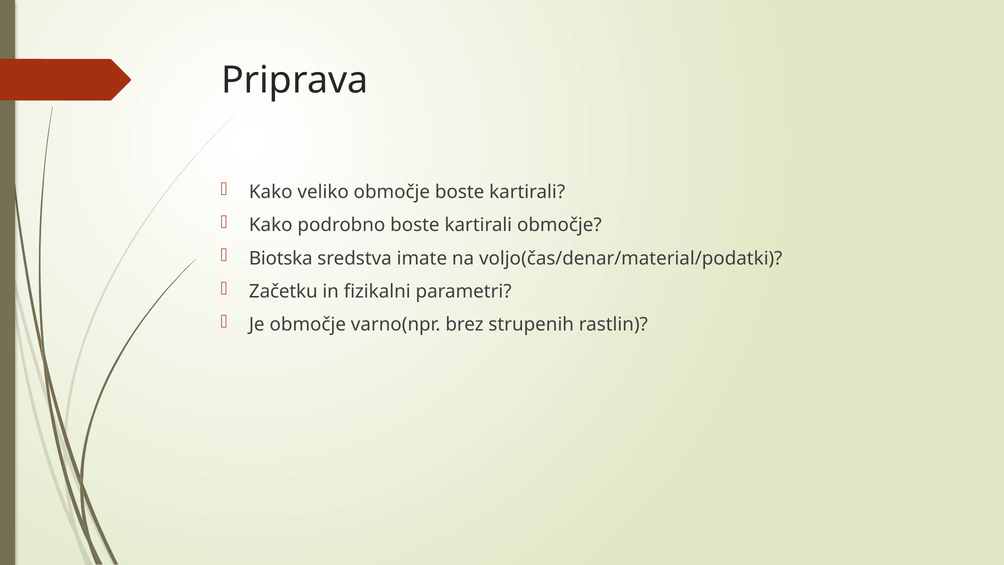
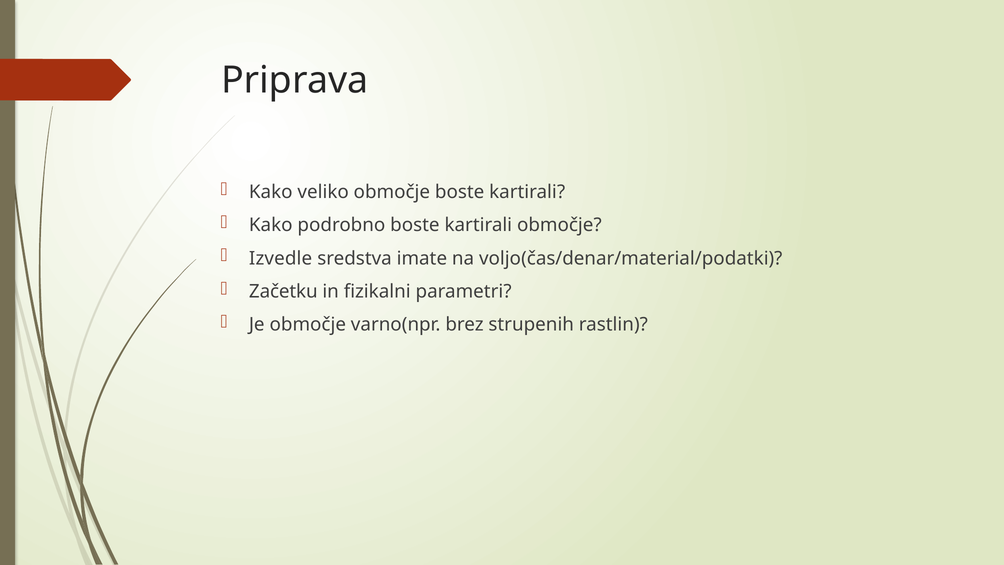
Biotska: Biotska -> Izvedle
